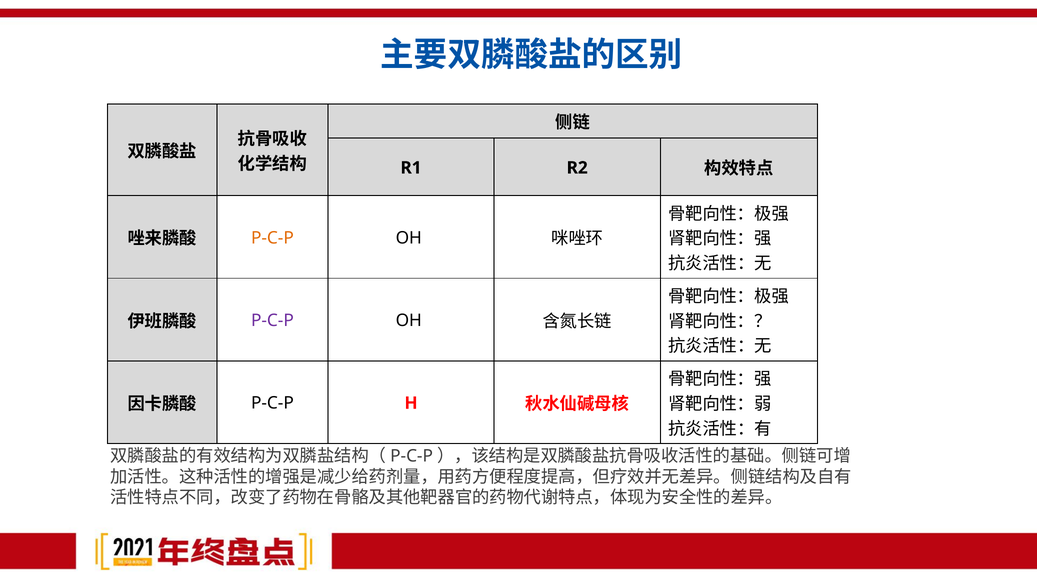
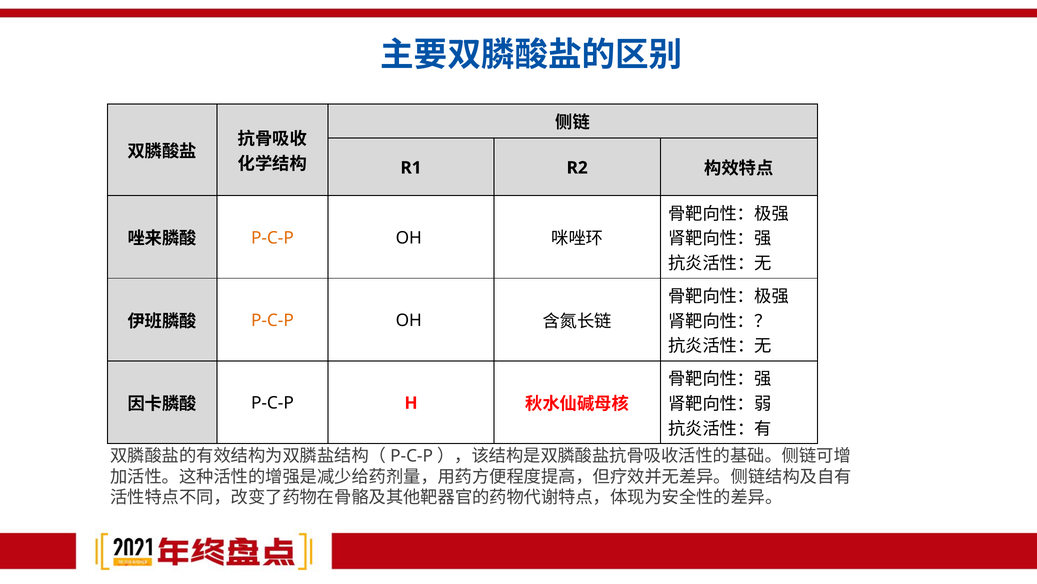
P-C-P at (272, 320) colour: purple -> orange
